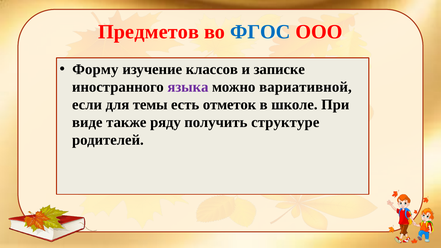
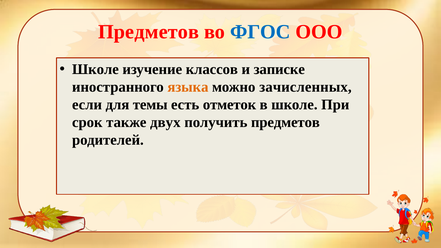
Форму at (95, 69): Форму -> Школе
языка colour: purple -> orange
вариативной: вариативной -> зачисленных
виде: виде -> срок
ряду: ряду -> двух
получить структуре: структуре -> предметов
